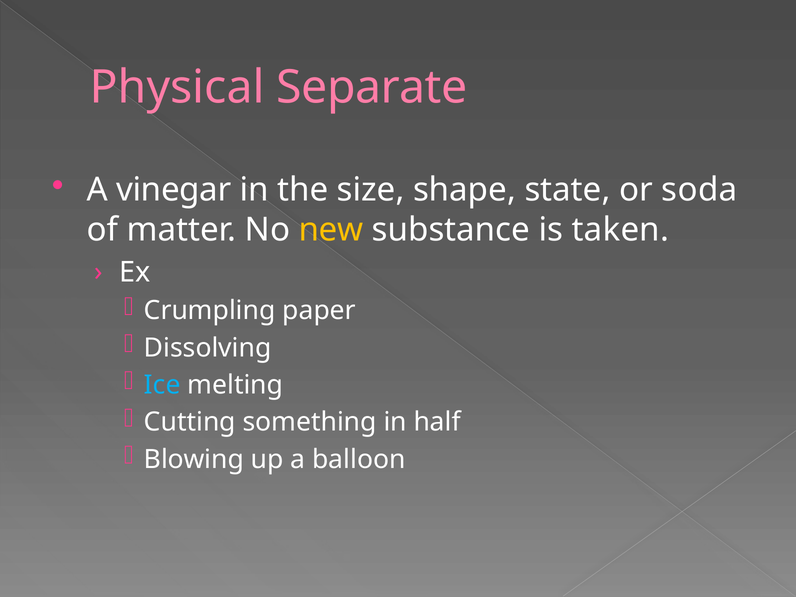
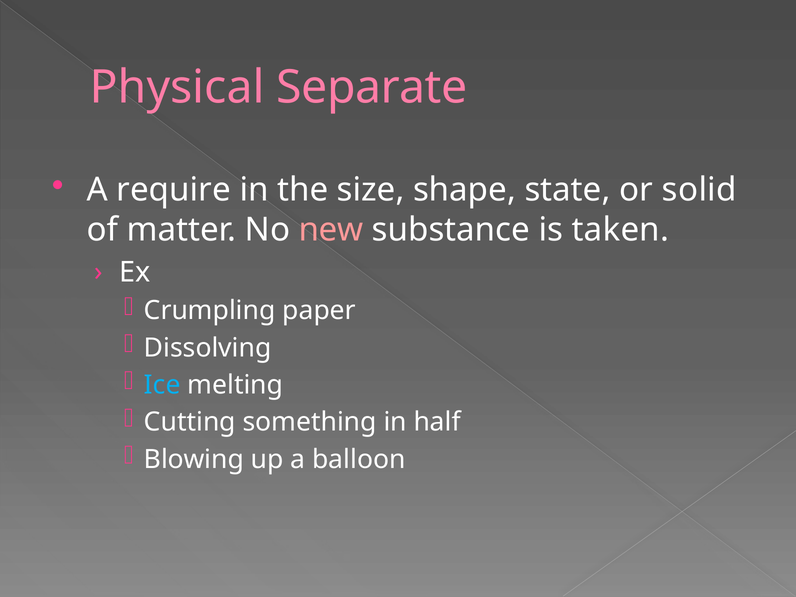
vinegar: vinegar -> require
soda: soda -> solid
new colour: yellow -> pink
